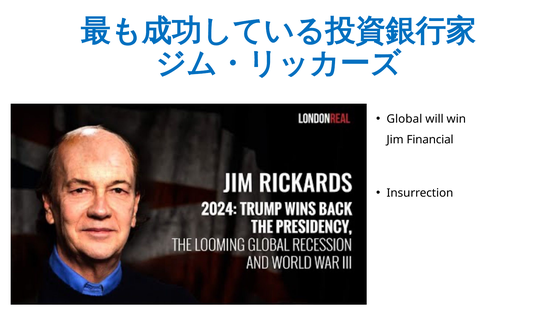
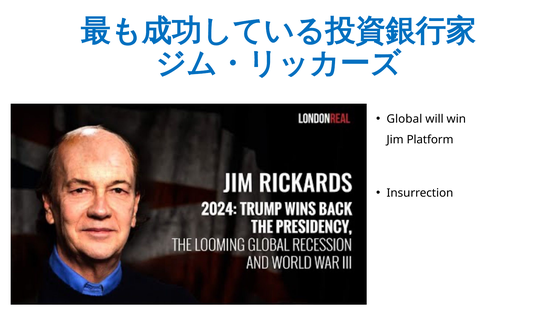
Financial: Financial -> Platform
